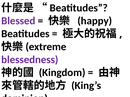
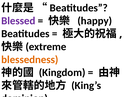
blessedness colour: purple -> orange
